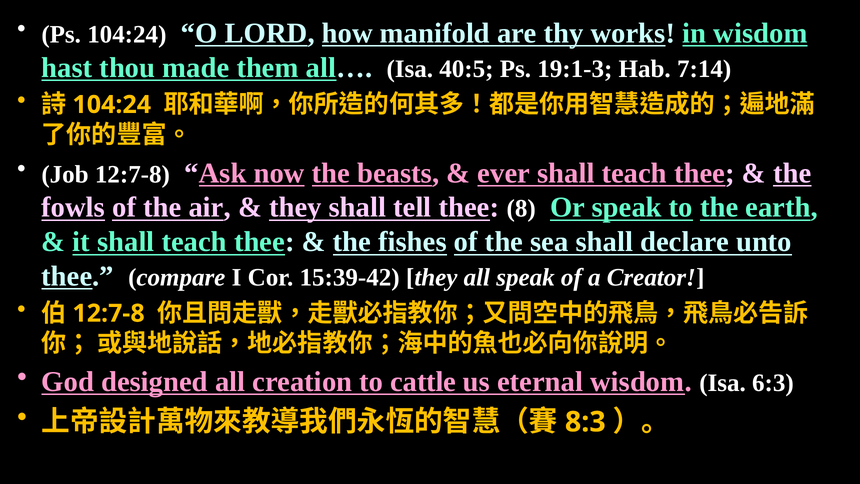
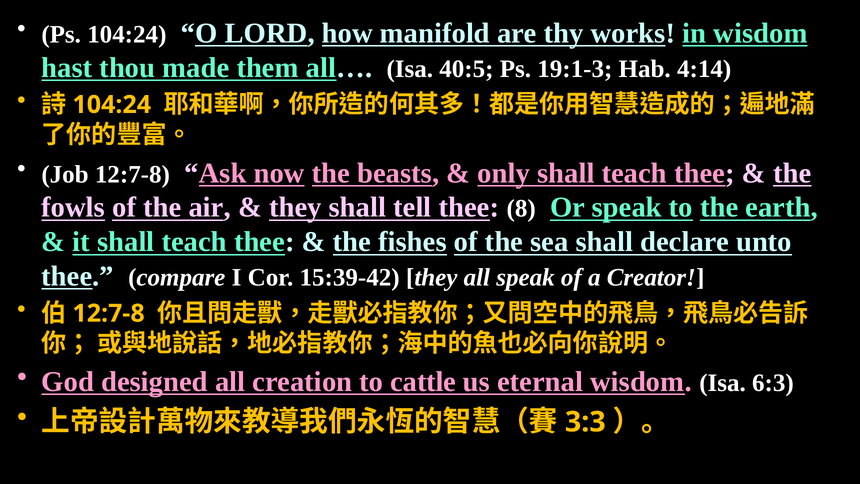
7:14: 7:14 -> 4:14
ever: ever -> only
8:3: 8:3 -> 3:3
